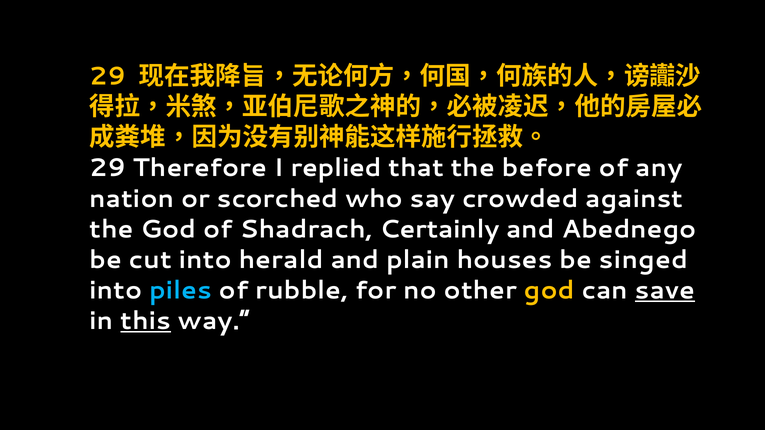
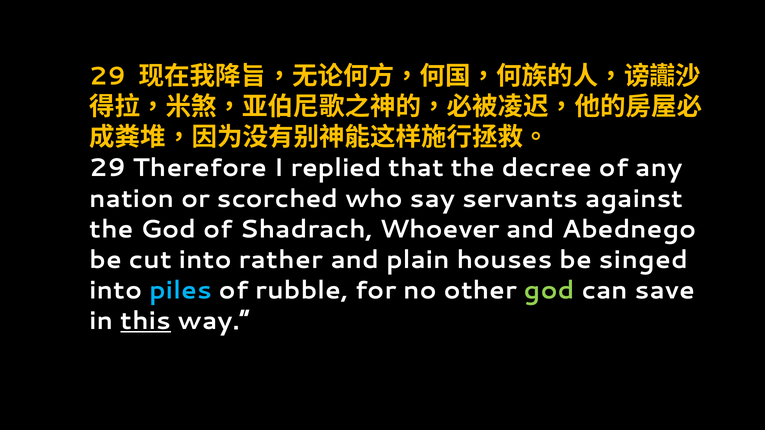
before: before -> decree
crowded: crowded -> servants
Certainly: Certainly -> Whoever
herald: herald -> rather
god at (549, 291) colour: yellow -> light green
save underline: present -> none
